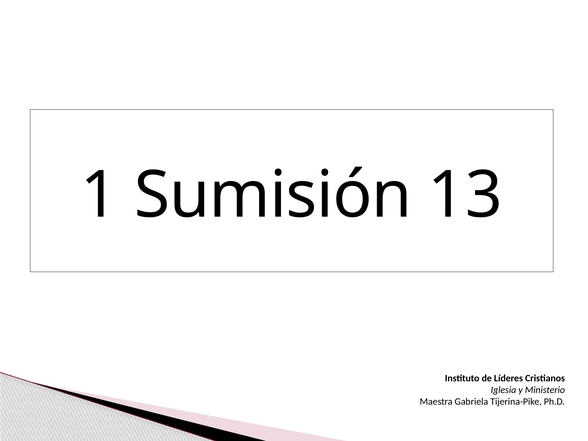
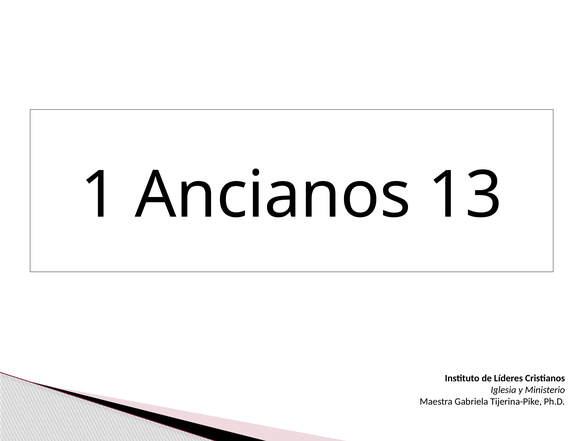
Sumisión: Sumisión -> Ancianos
